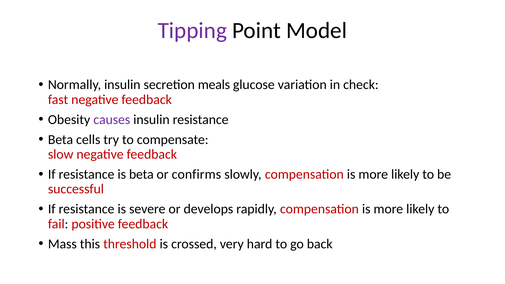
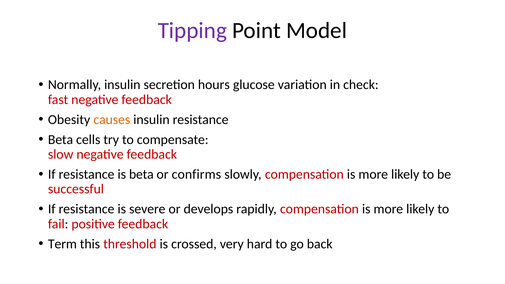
meals: meals -> hours
causes colour: purple -> orange
Mass: Mass -> Term
